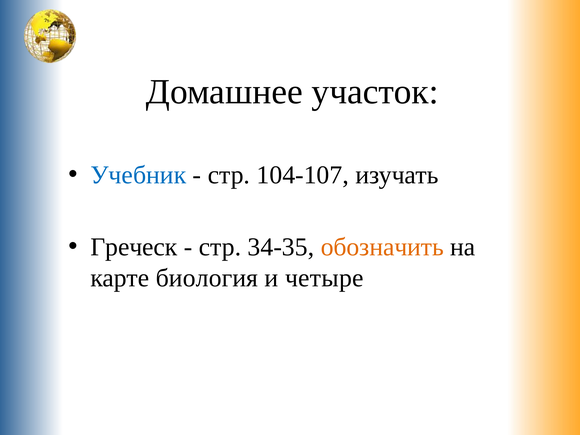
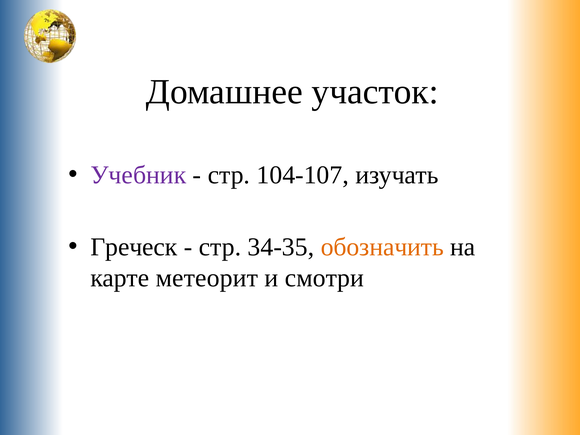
Учебник colour: blue -> purple
биология: биология -> метеорит
четыре: четыре -> смотри
